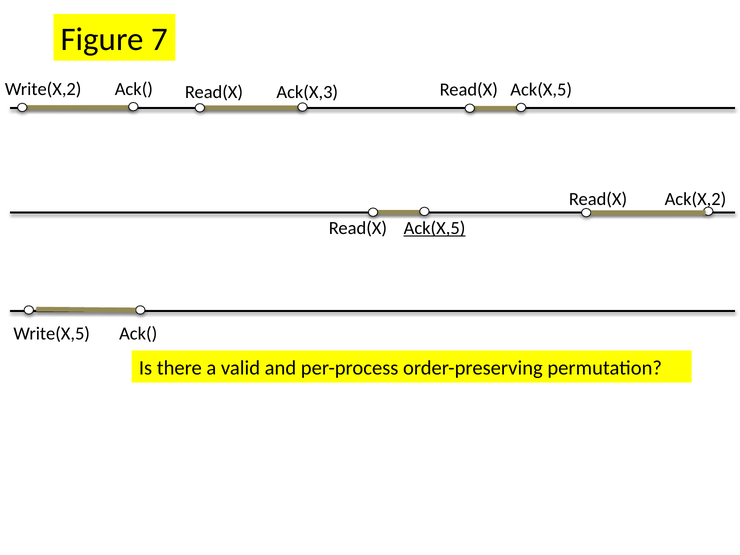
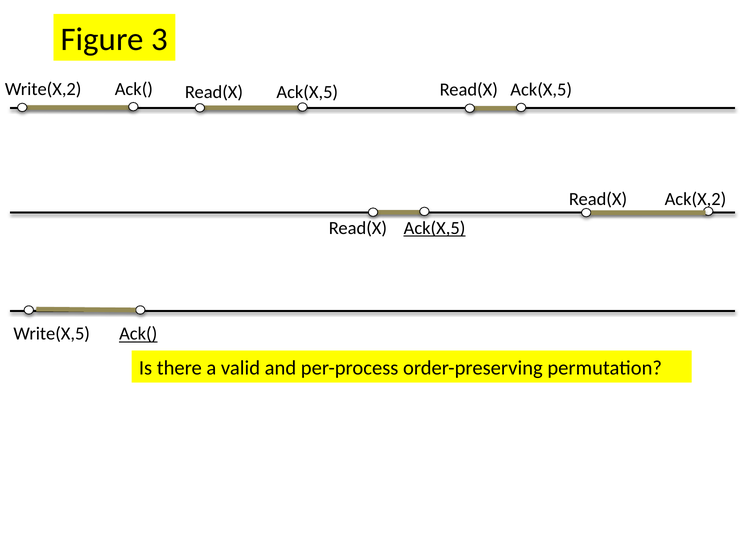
7: 7 -> 3
Ack(X,3 at (307, 92): Ack(X,3 -> Ack(X,5
Ack( at (138, 334) underline: none -> present
